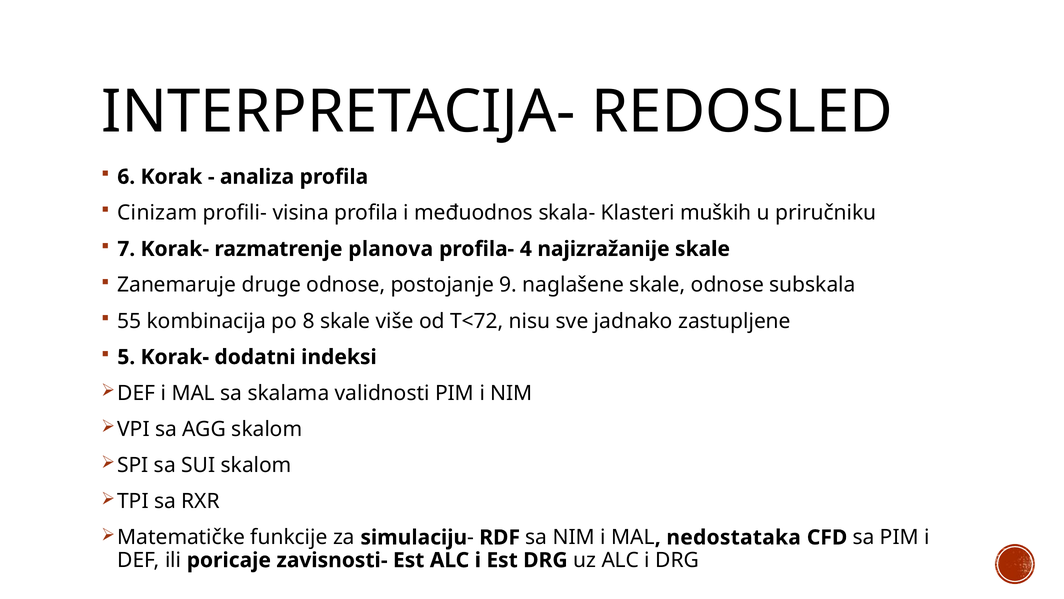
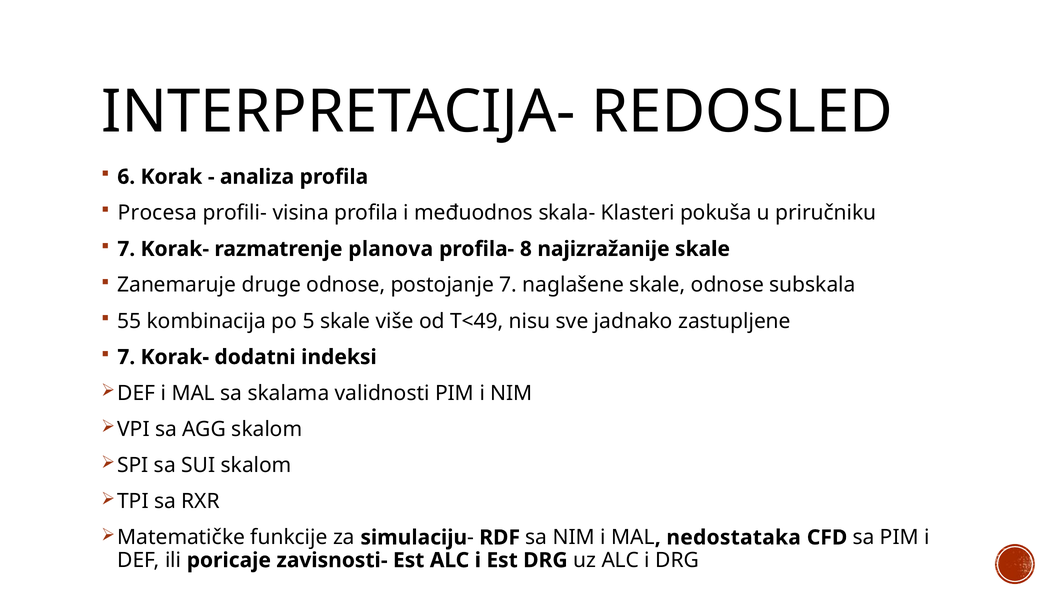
Cinizam: Cinizam -> Procesa
muških: muških -> pokuša
4: 4 -> 8
postojanje 9: 9 -> 7
8: 8 -> 5
T<72: T<72 -> T<49
5 at (126, 357): 5 -> 7
